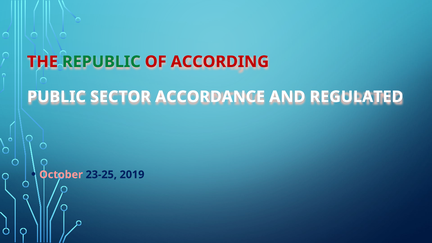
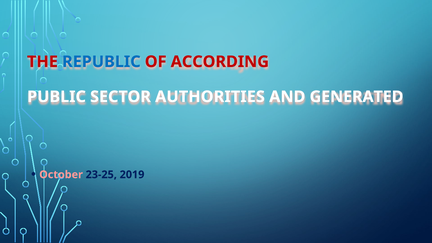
REPUBLIC colour: green -> blue
ACCORDANCE: ACCORDANCE -> AUTHORITIES
REGULATED: REGULATED -> GENERATED
